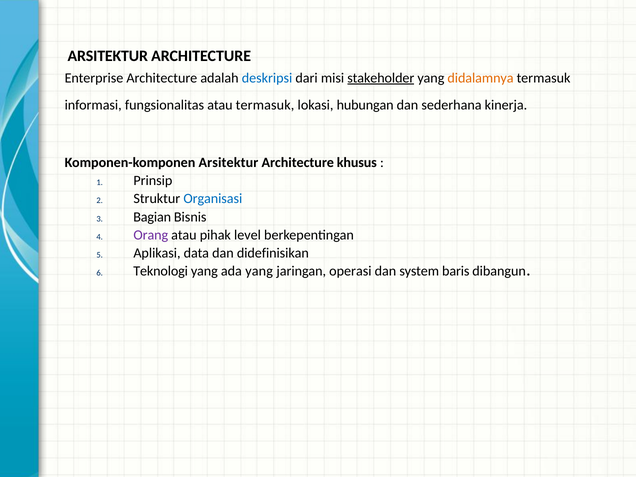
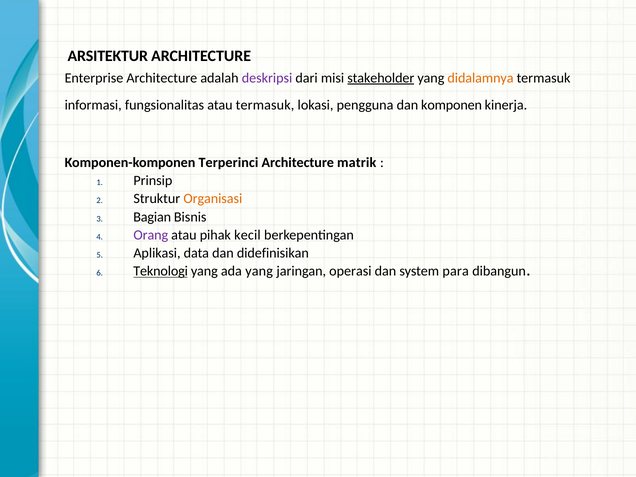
deskripsi colour: blue -> purple
hubungan: hubungan -> pengguna
sederhana: sederhana -> komponen
Komponen-komponen Arsitektur: Arsitektur -> Terperinci
khusus: khusus -> matrik
Organisasi colour: blue -> orange
level: level -> kecil
Teknologi underline: none -> present
baris: baris -> para
